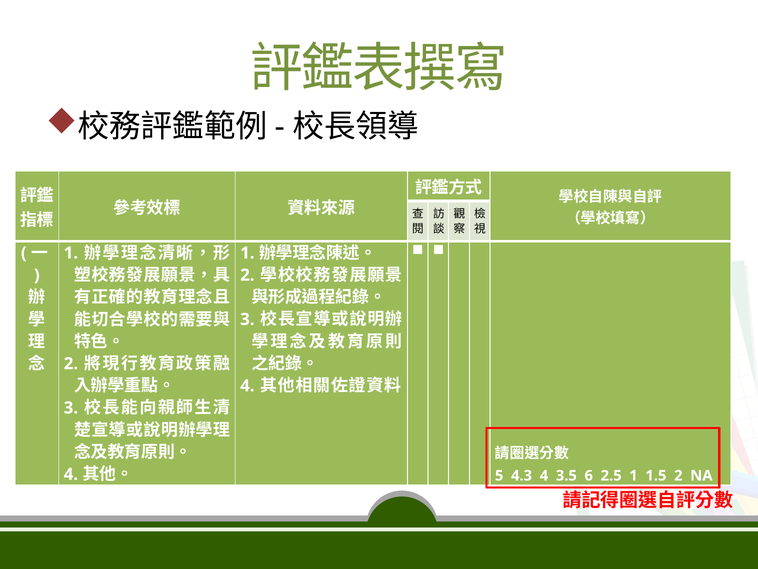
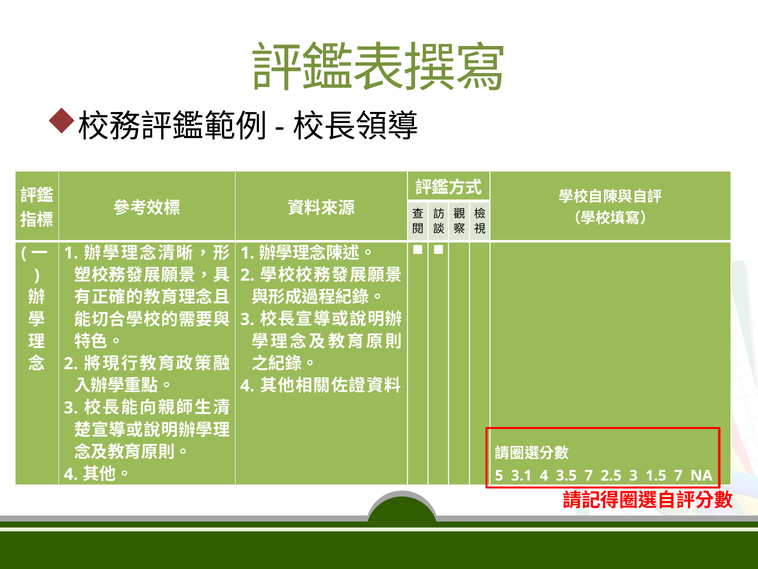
4.3: 4.3 -> 3.1
3.5 6: 6 -> 7
2.5 1: 1 -> 3
1.5 2: 2 -> 7
